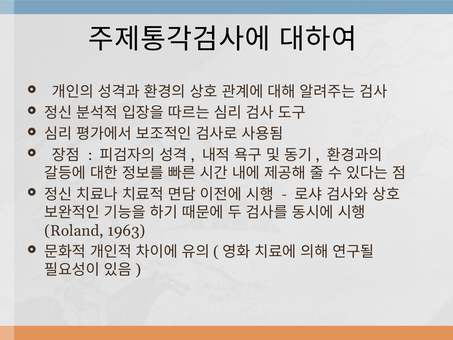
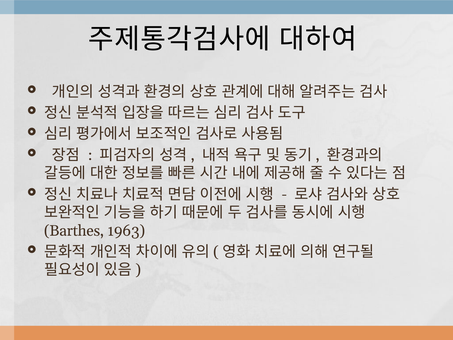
Roland: Roland -> Barthes
